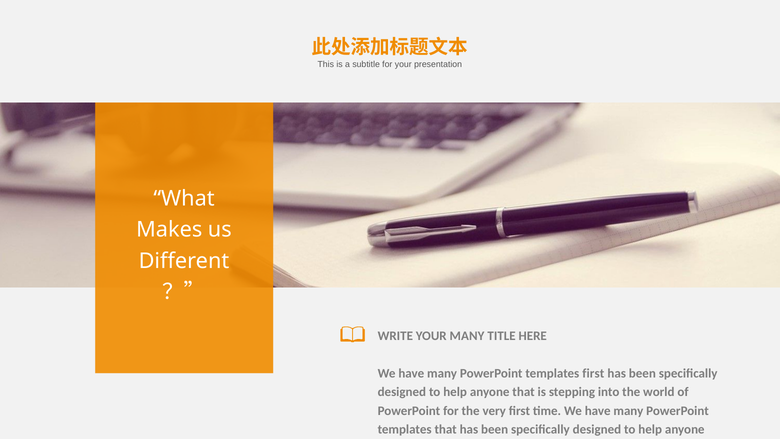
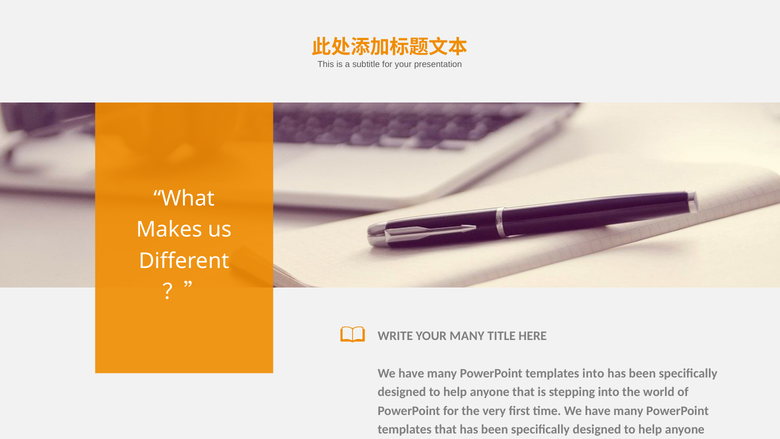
templates first: first -> into
